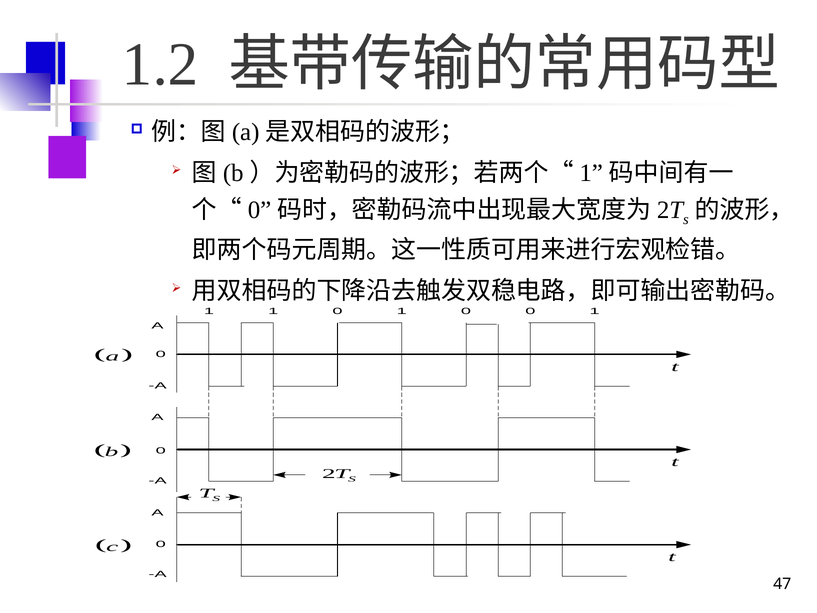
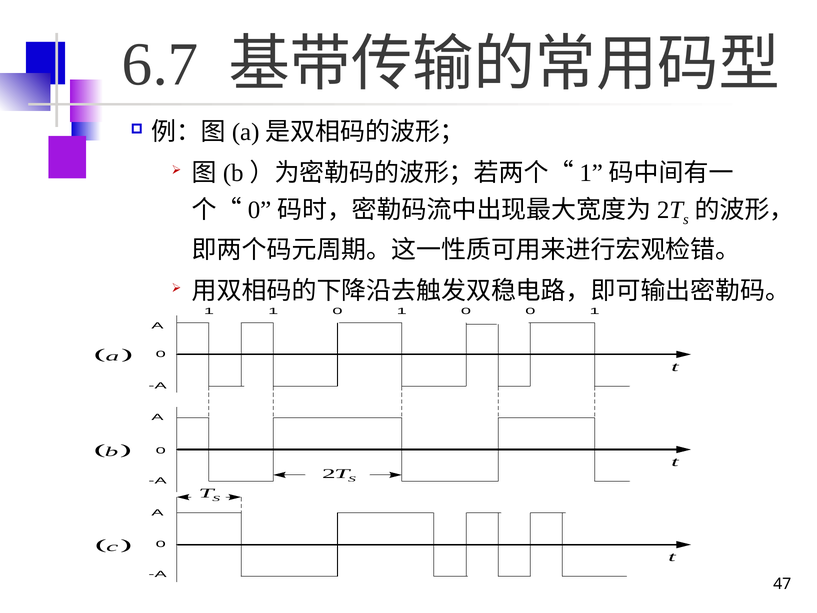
1.2: 1.2 -> 6.7
